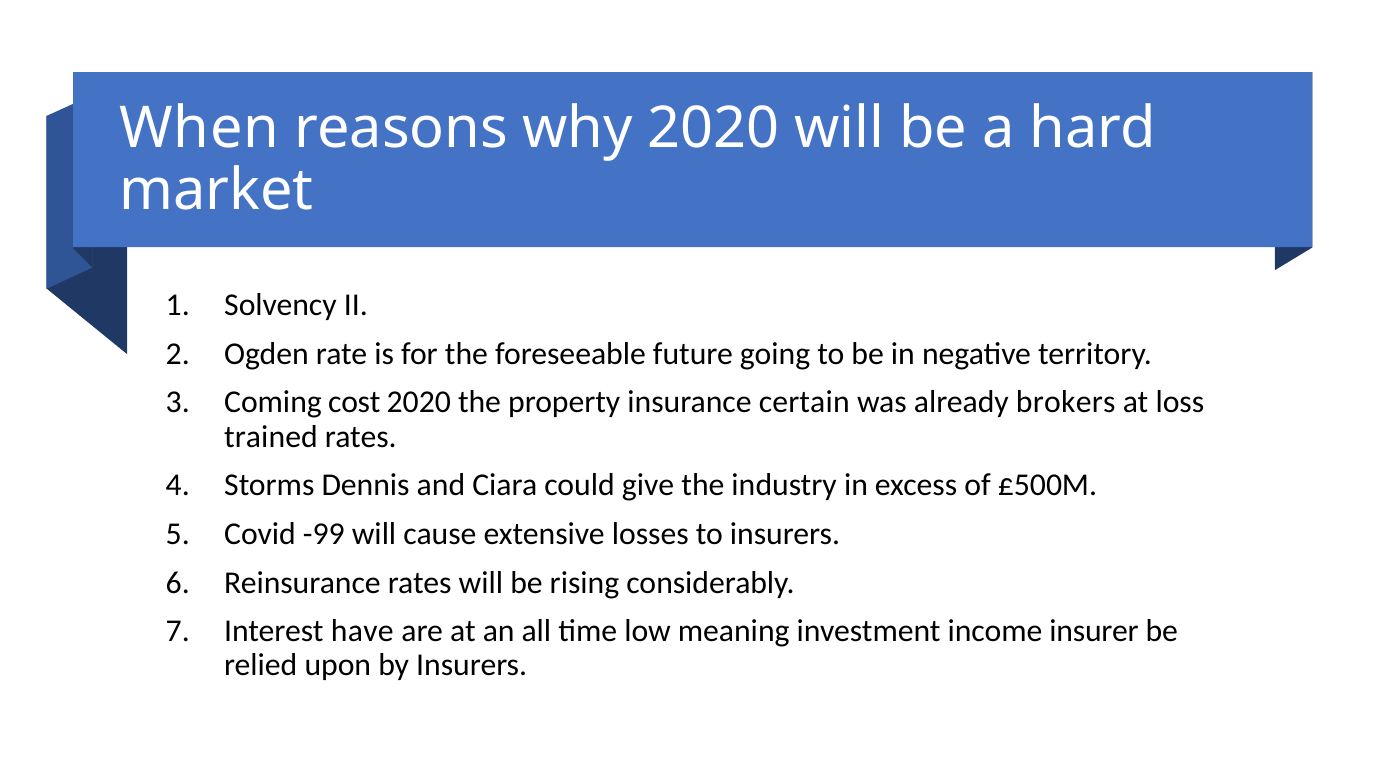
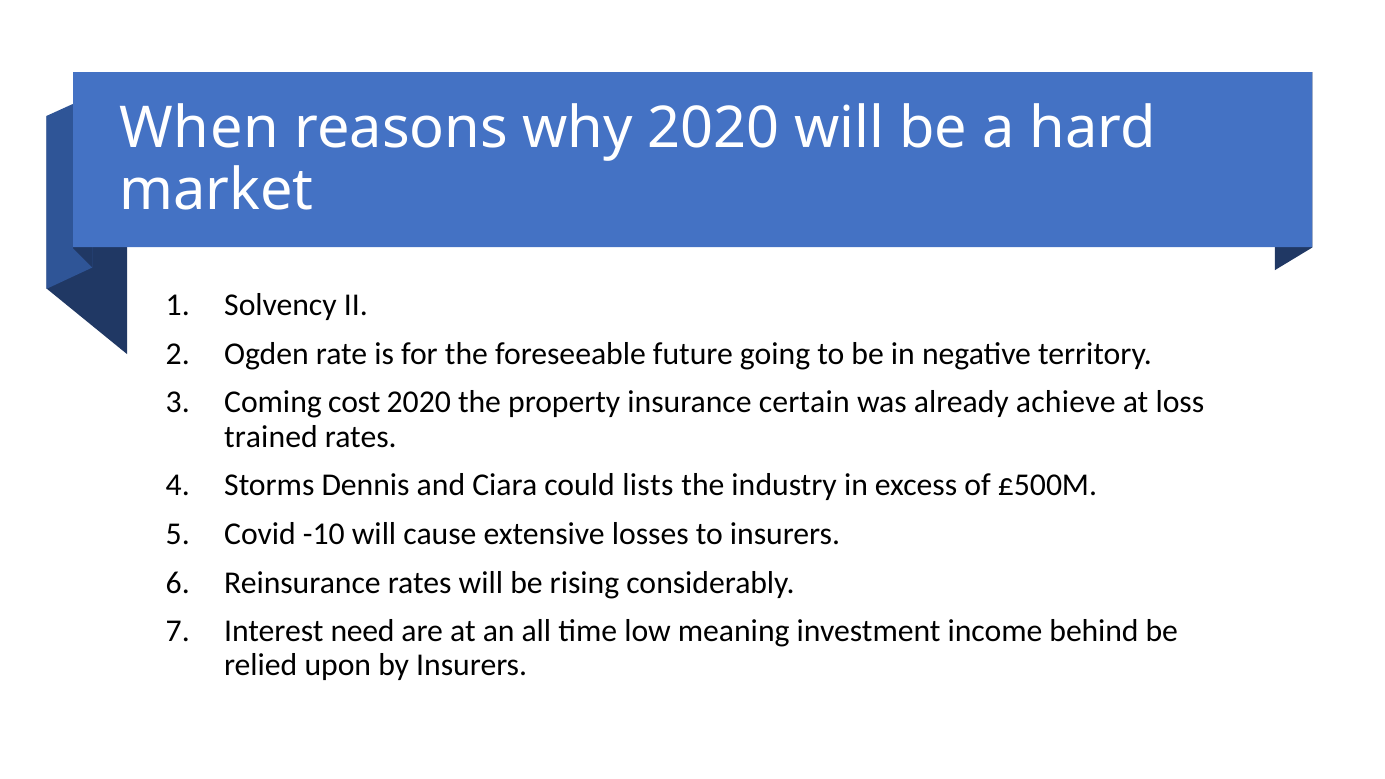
brokers: brokers -> achieve
give: give -> lists
-99: -99 -> -10
have: have -> need
insurer: insurer -> behind
